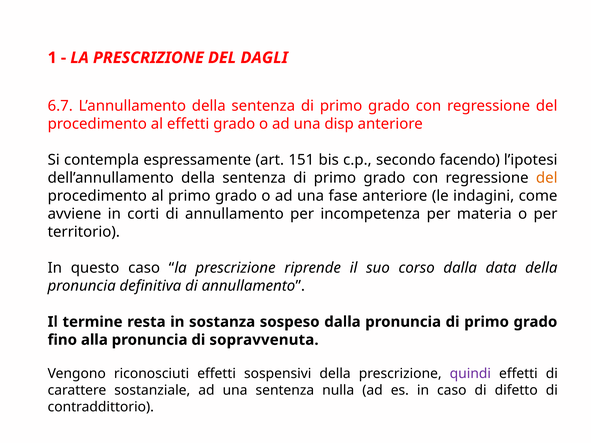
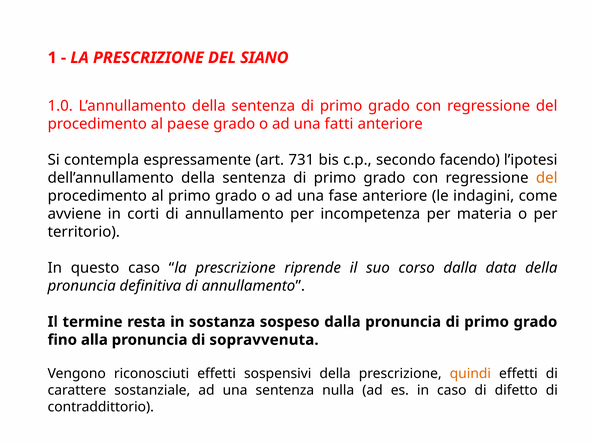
DAGLI: DAGLI -> SIANO
6.7: 6.7 -> 1.0
al effetti: effetti -> paese
disp: disp -> fatti
151: 151 -> 731
quindi colour: purple -> orange
